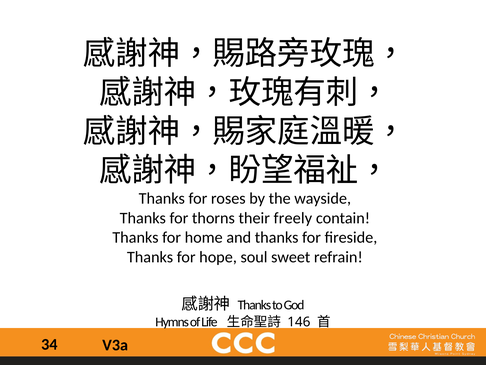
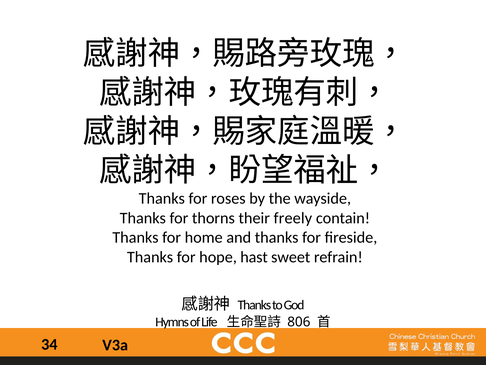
soul: soul -> hast
146: 146 -> 806
